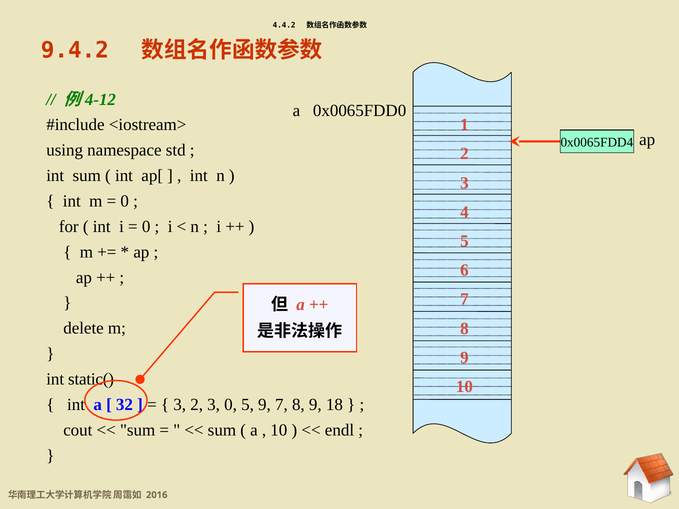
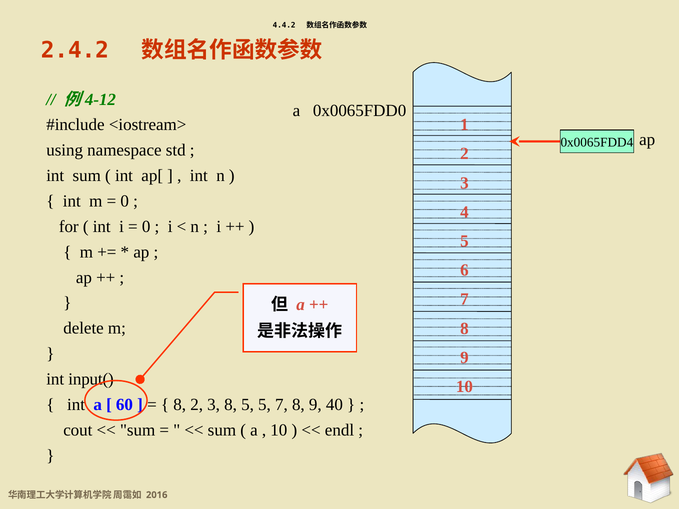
9.4.2: 9.4.2 -> 2.4.2
static(: static( -> input(
32: 32 -> 60
3 at (180, 405): 3 -> 8
3 0: 0 -> 8
5 9: 9 -> 5
18: 18 -> 40
